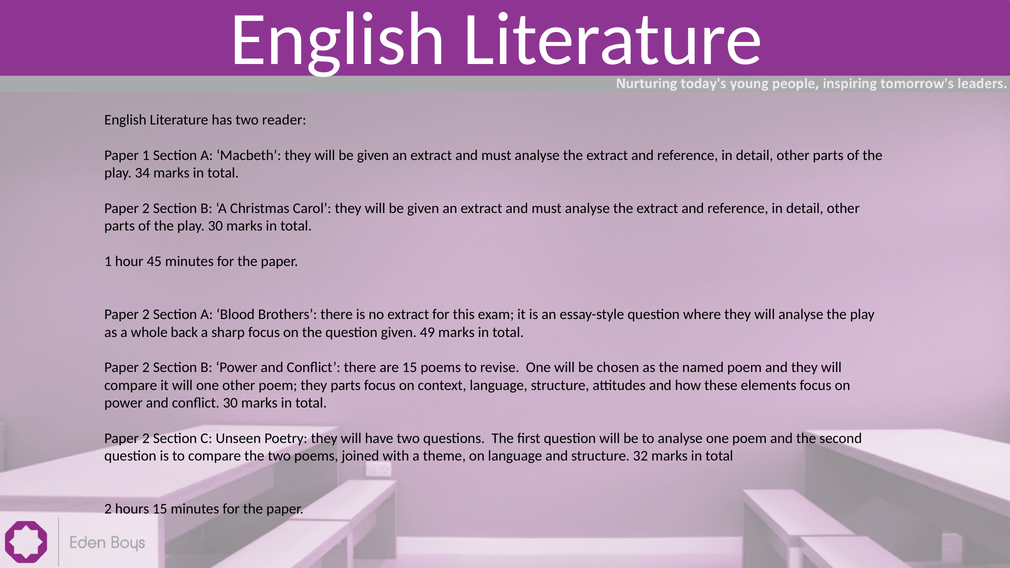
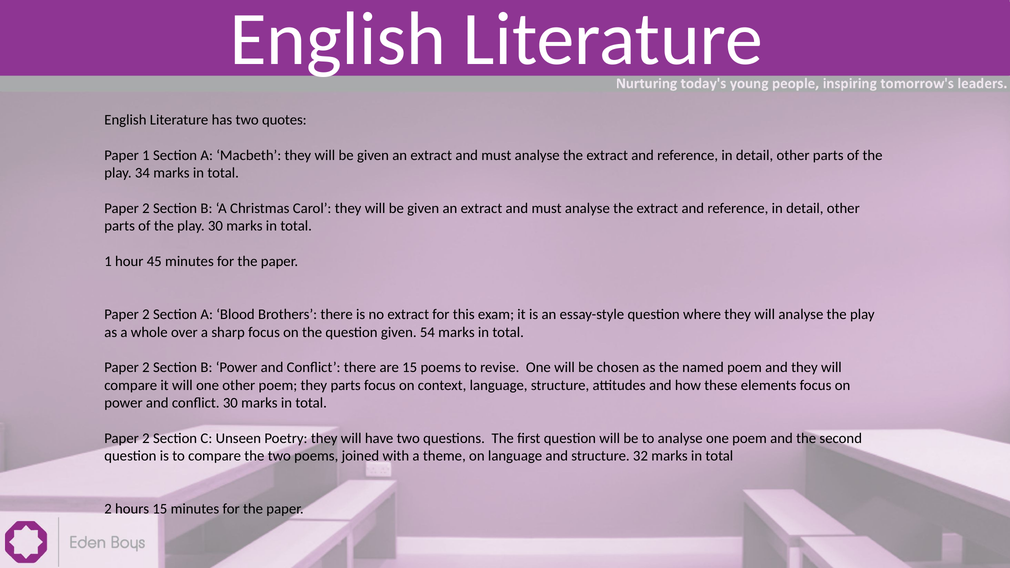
reader: reader -> quotes
back: back -> over
49: 49 -> 54
